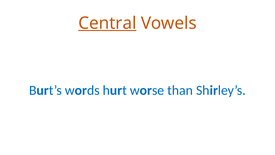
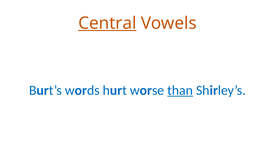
than underline: none -> present
